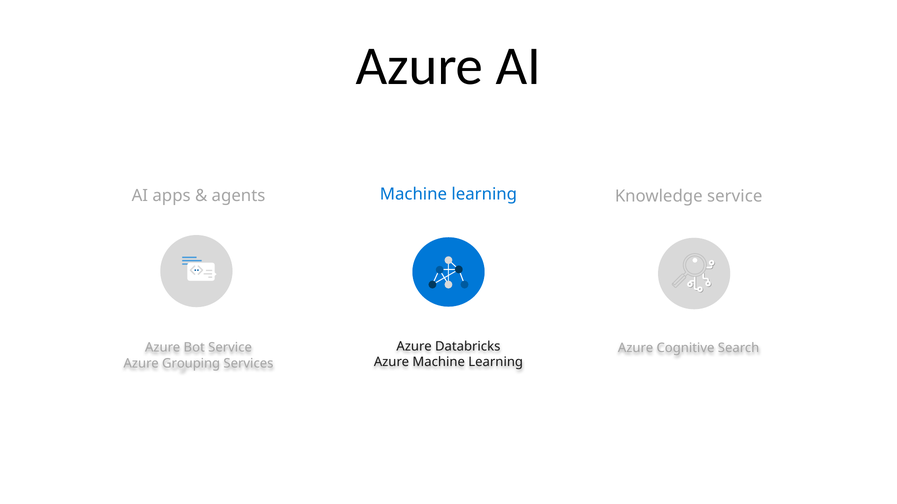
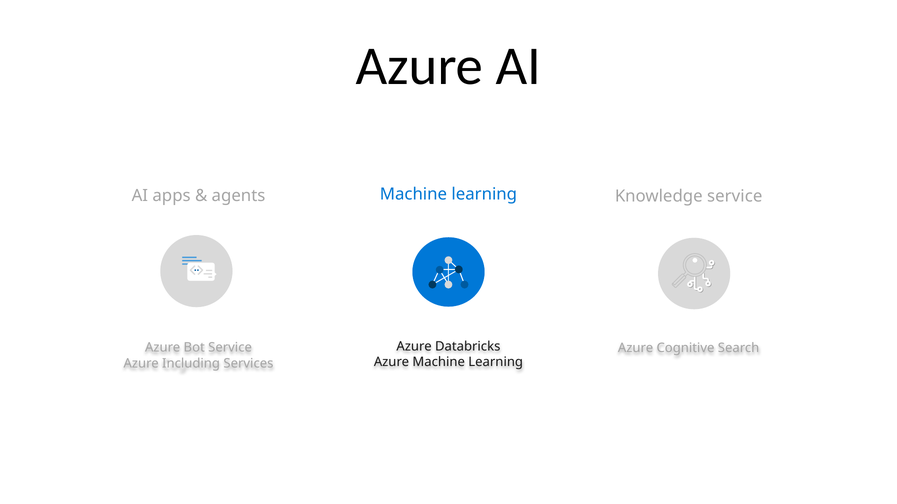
Grouping: Grouping -> Including
